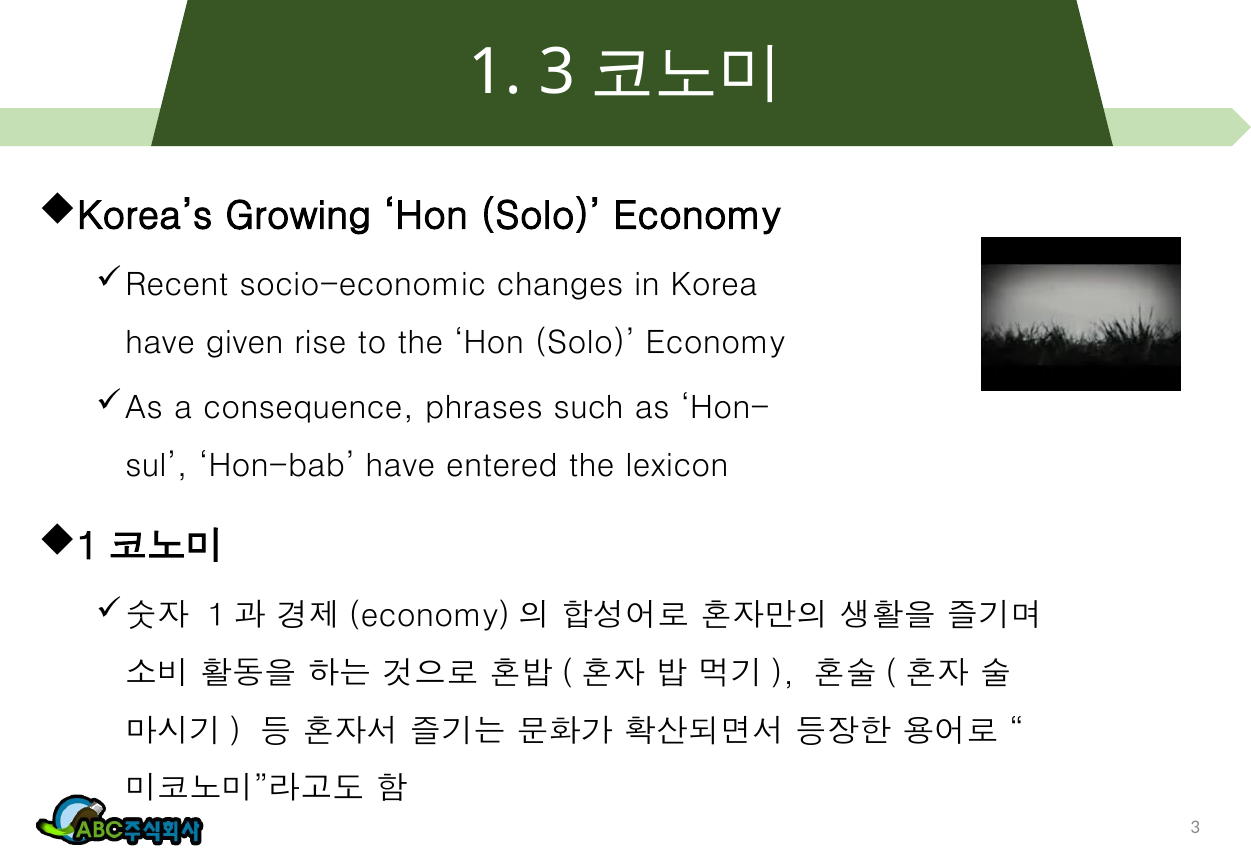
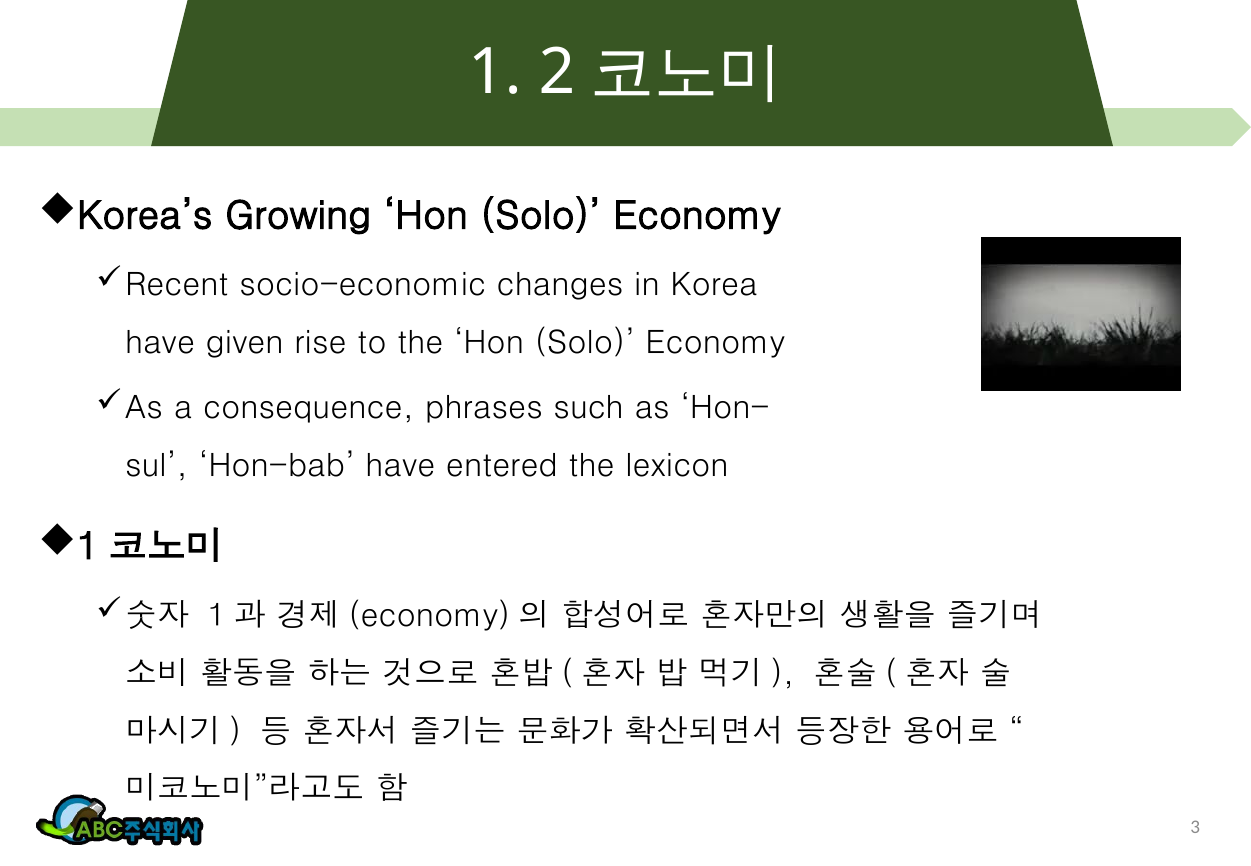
1 3: 3 -> 2
